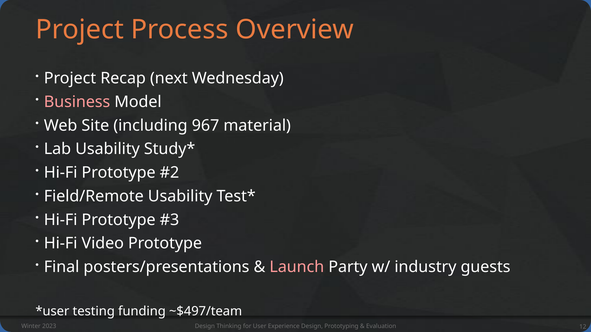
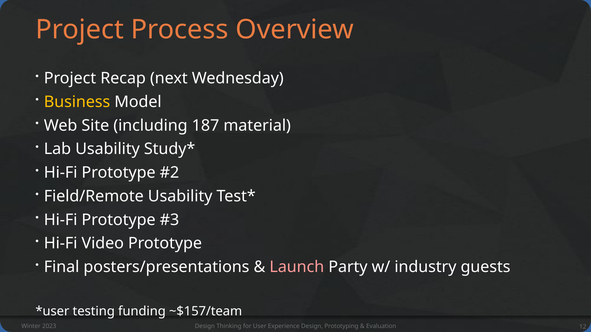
Business colour: pink -> yellow
967: 967 -> 187
~$497/team: ~$497/team -> ~$157/team
